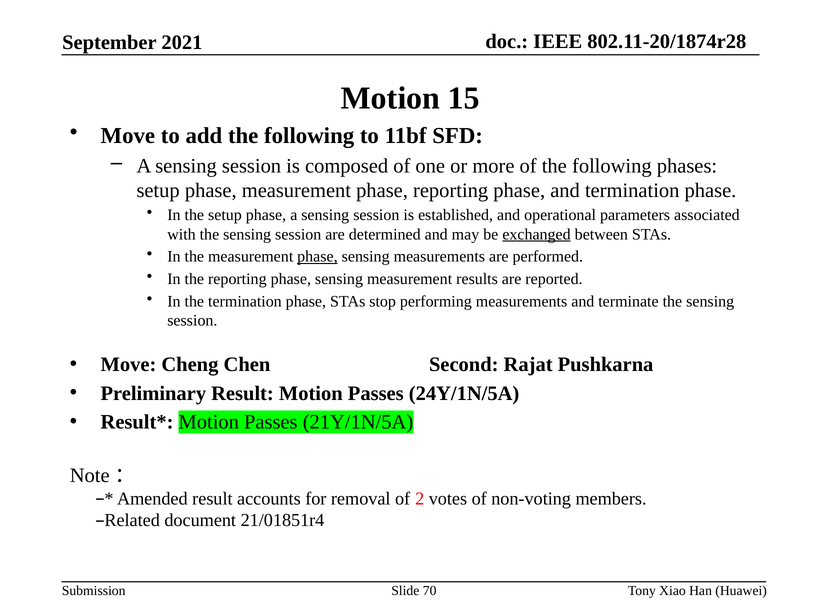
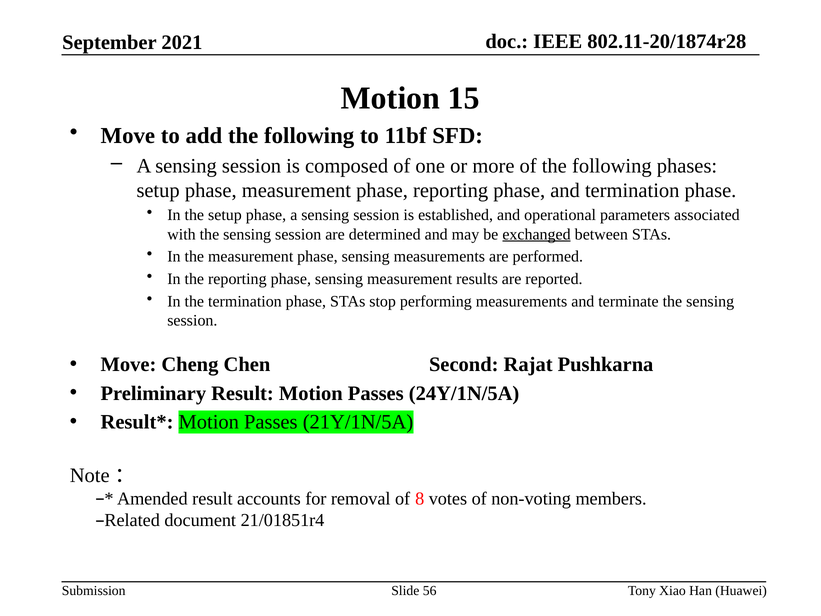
phase at (317, 257) underline: present -> none
2: 2 -> 8
70: 70 -> 56
